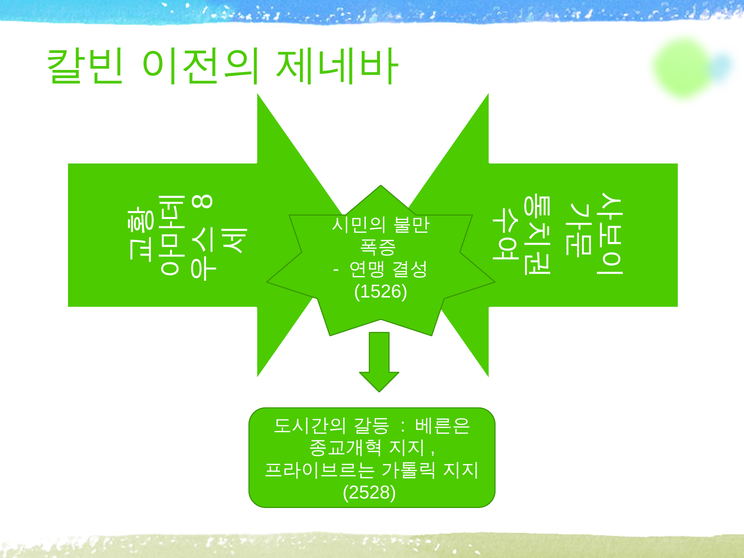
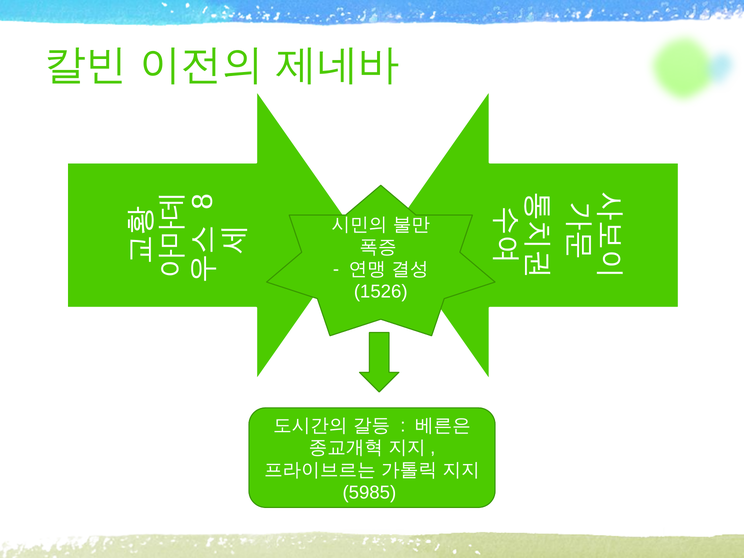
2528: 2528 -> 5985
